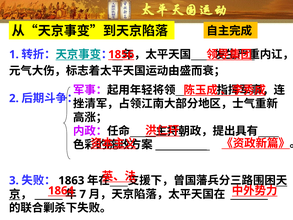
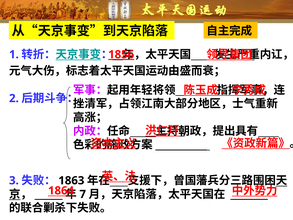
1856 underline: none -> present
